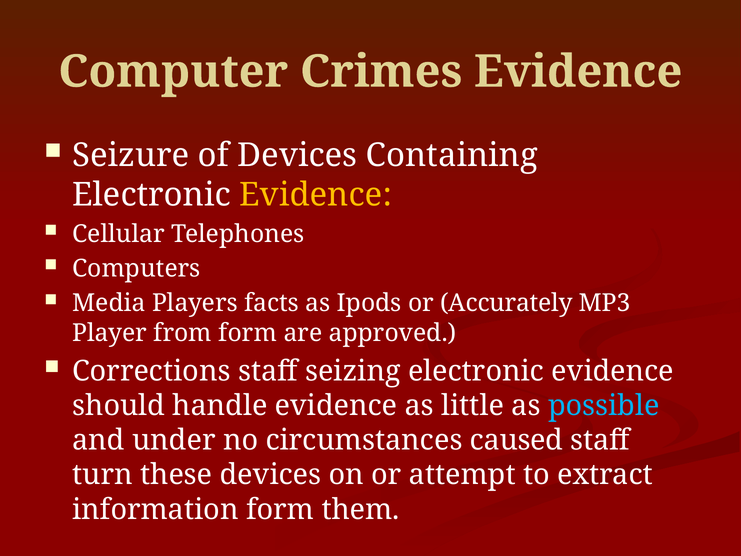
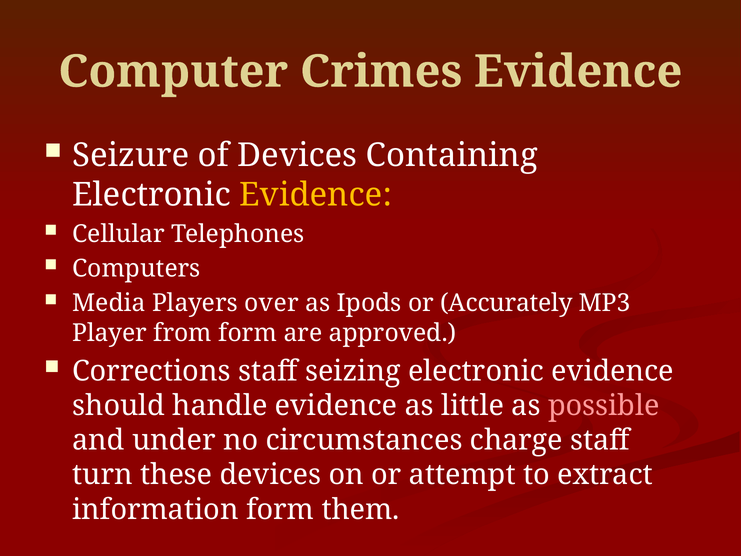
facts: facts -> over
possible colour: light blue -> pink
caused: caused -> charge
